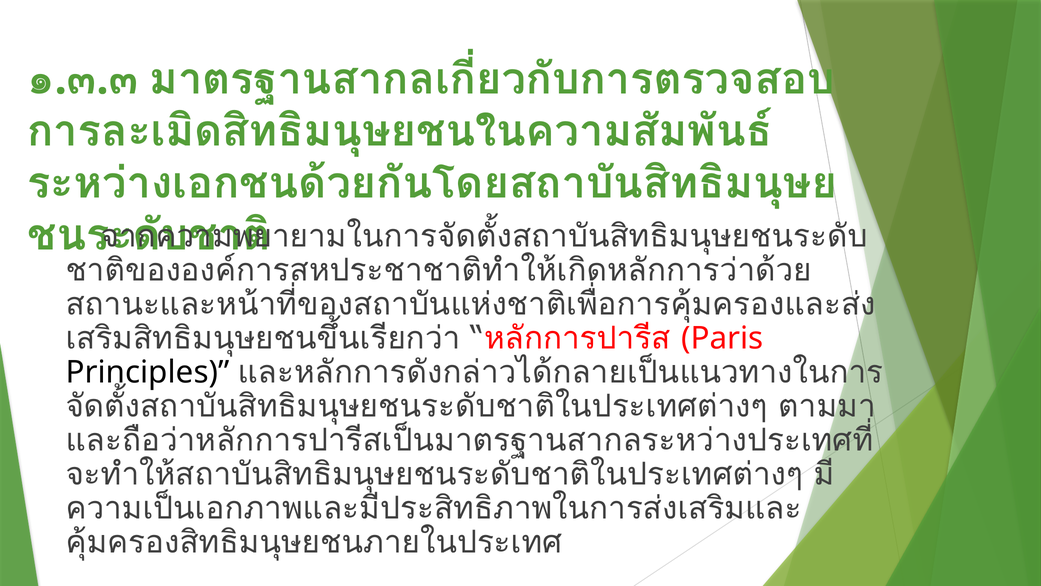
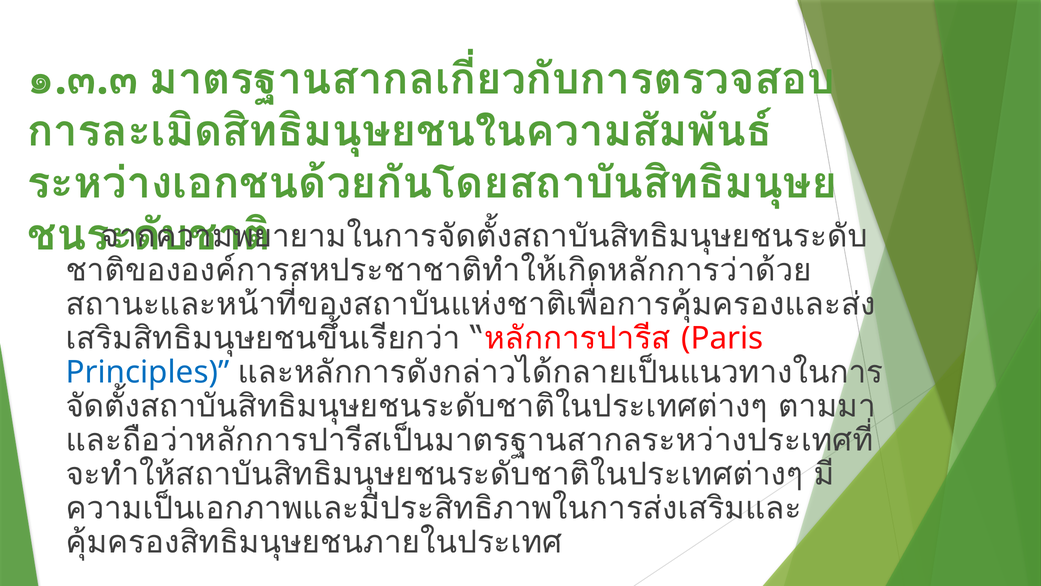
Principles colour: black -> blue
